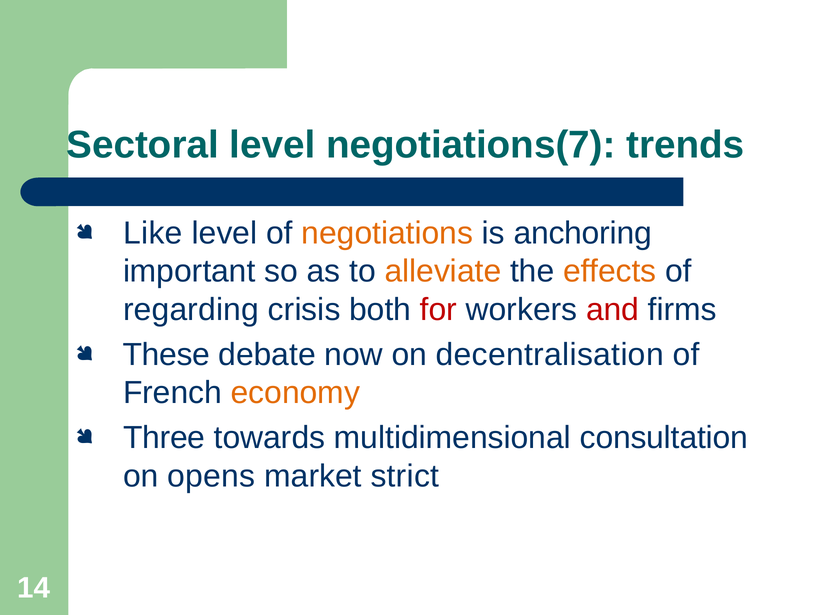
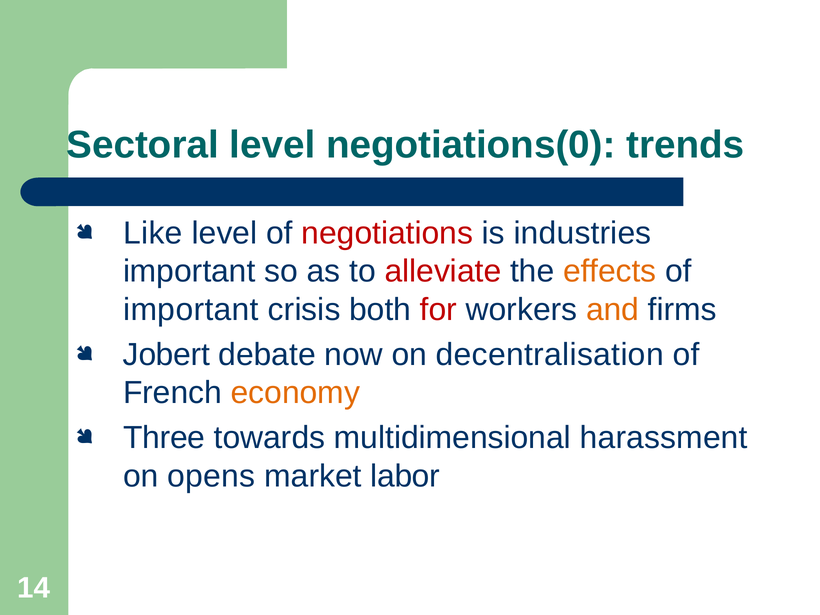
negotiations(7: negotiations(7 -> negotiations(0
negotiations colour: orange -> red
anchoring: anchoring -> industries
alleviate colour: orange -> red
regarding at (191, 310): regarding -> important
and colour: red -> orange
These: These -> Jobert
consultation: consultation -> harassment
strict: strict -> labor
